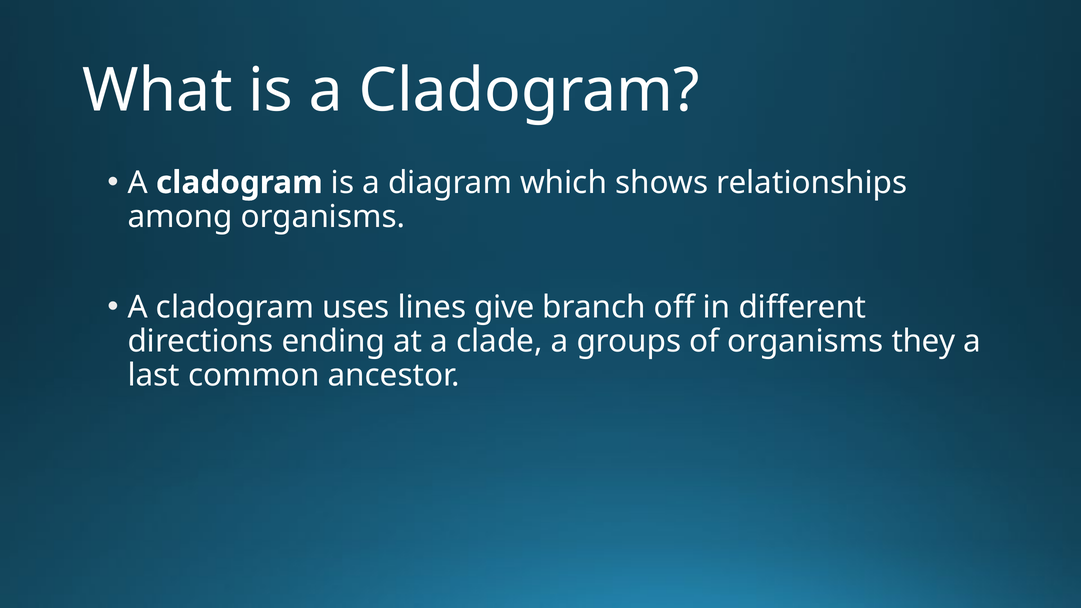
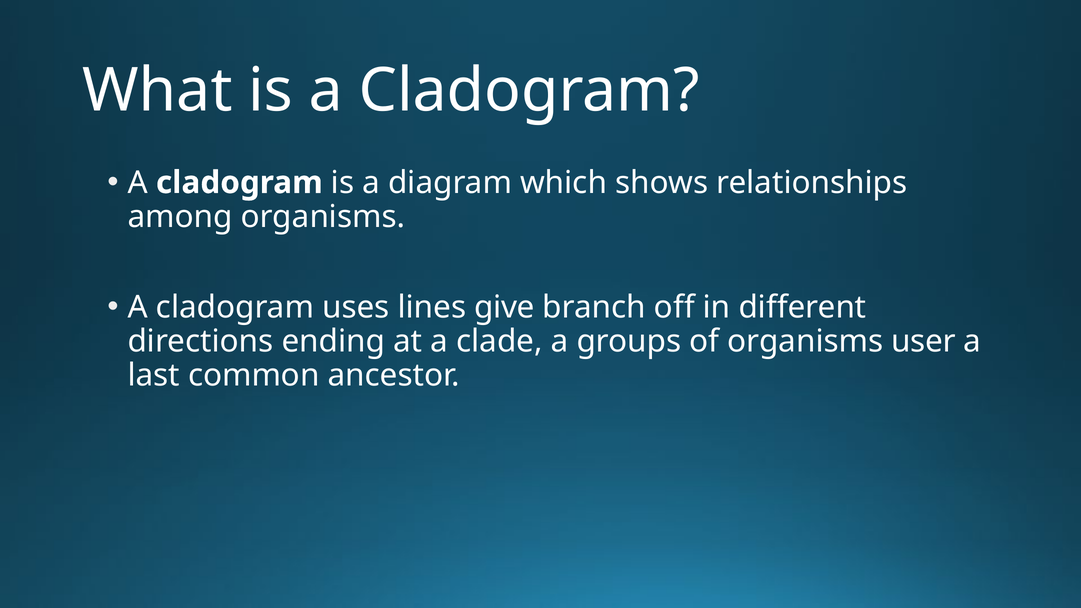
they: they -> user
